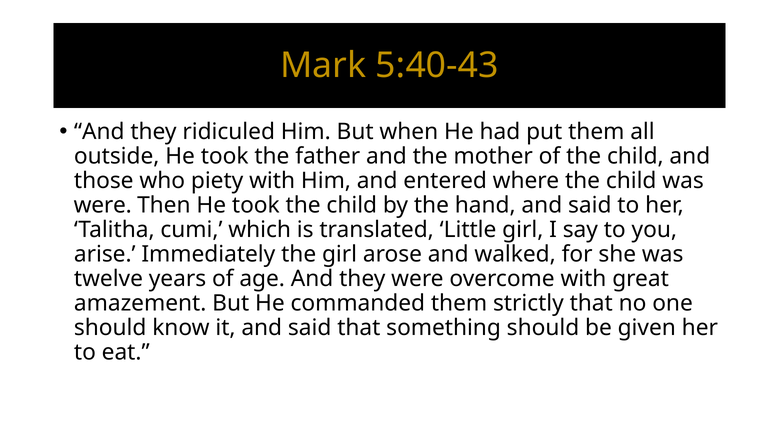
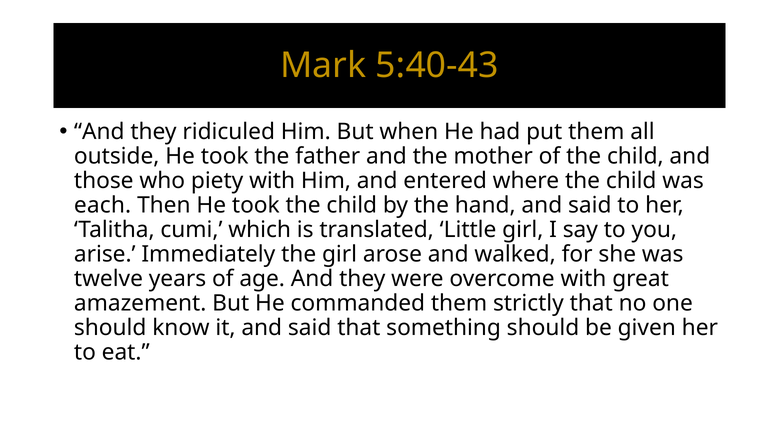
were at (103, 205): were -> each
